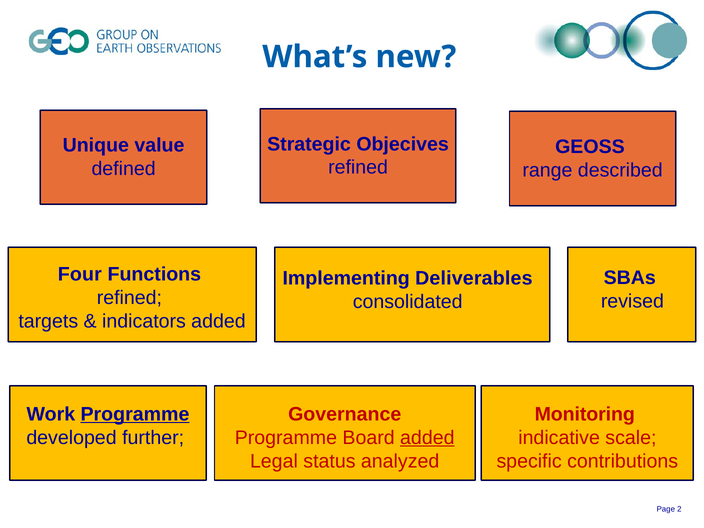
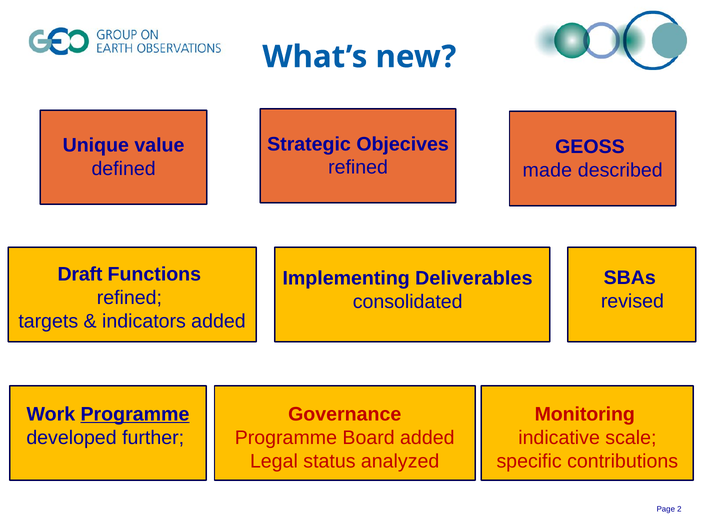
range: range -> made
Four: Four -> Draft
added at (427, 438) underline: present -> none
